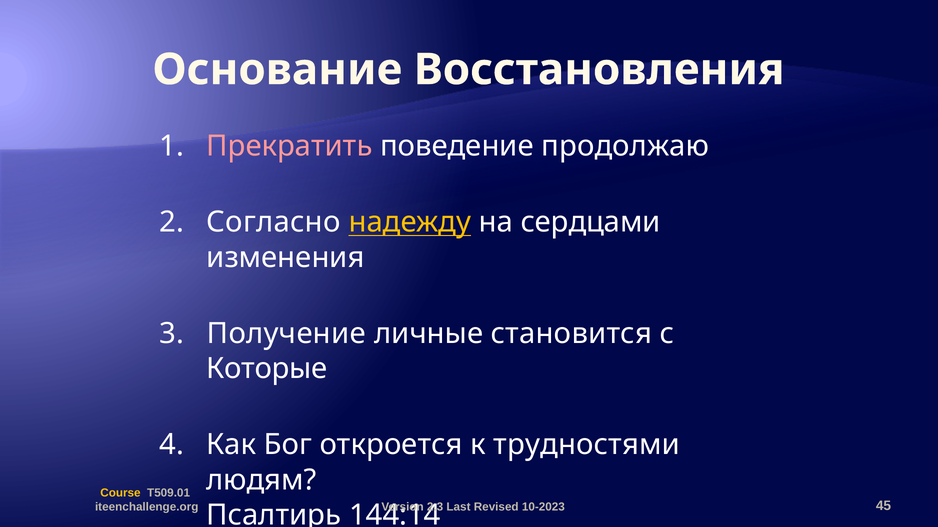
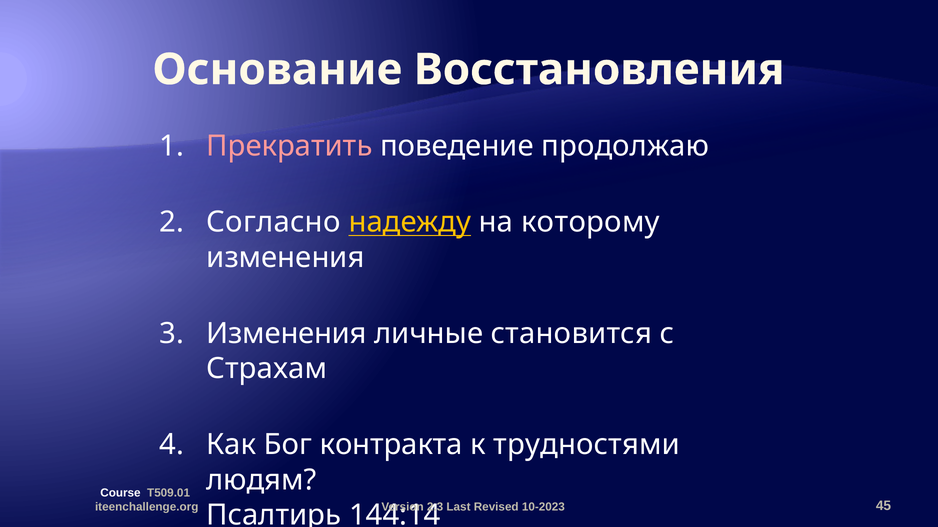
сердцами: сердцами -> которому
3 Получение: Получение -> Изменения
Которые: Которые -> Страхам
откроется: откроется -> контракта
Course colour: yellow -> white
